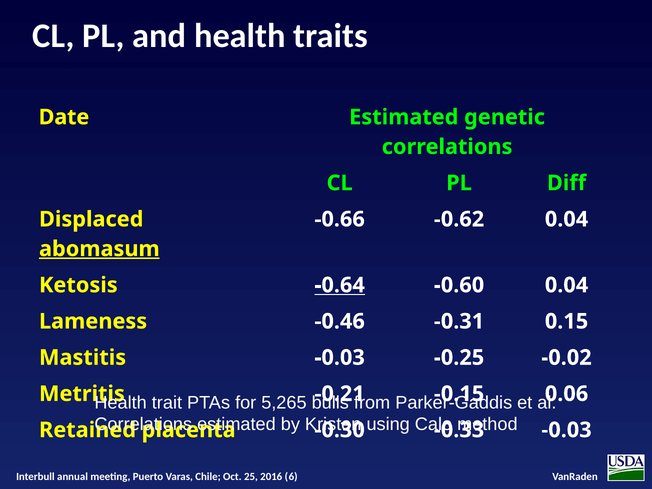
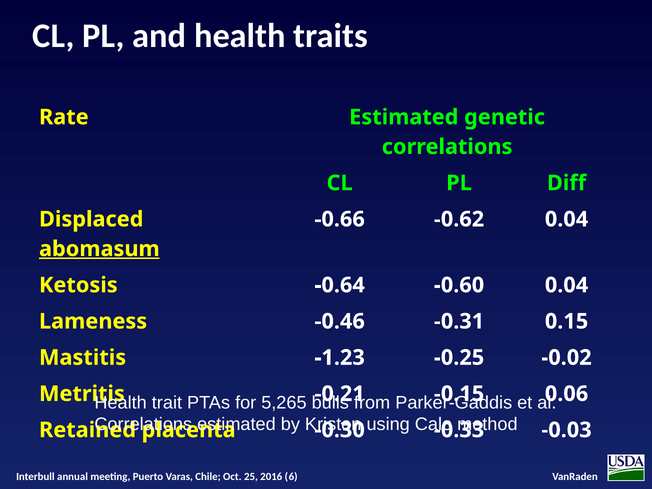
Date: Date -> Rate
-0.64 underline: present -> none
Mastitis -0.03: -0.03 -> -1.23
